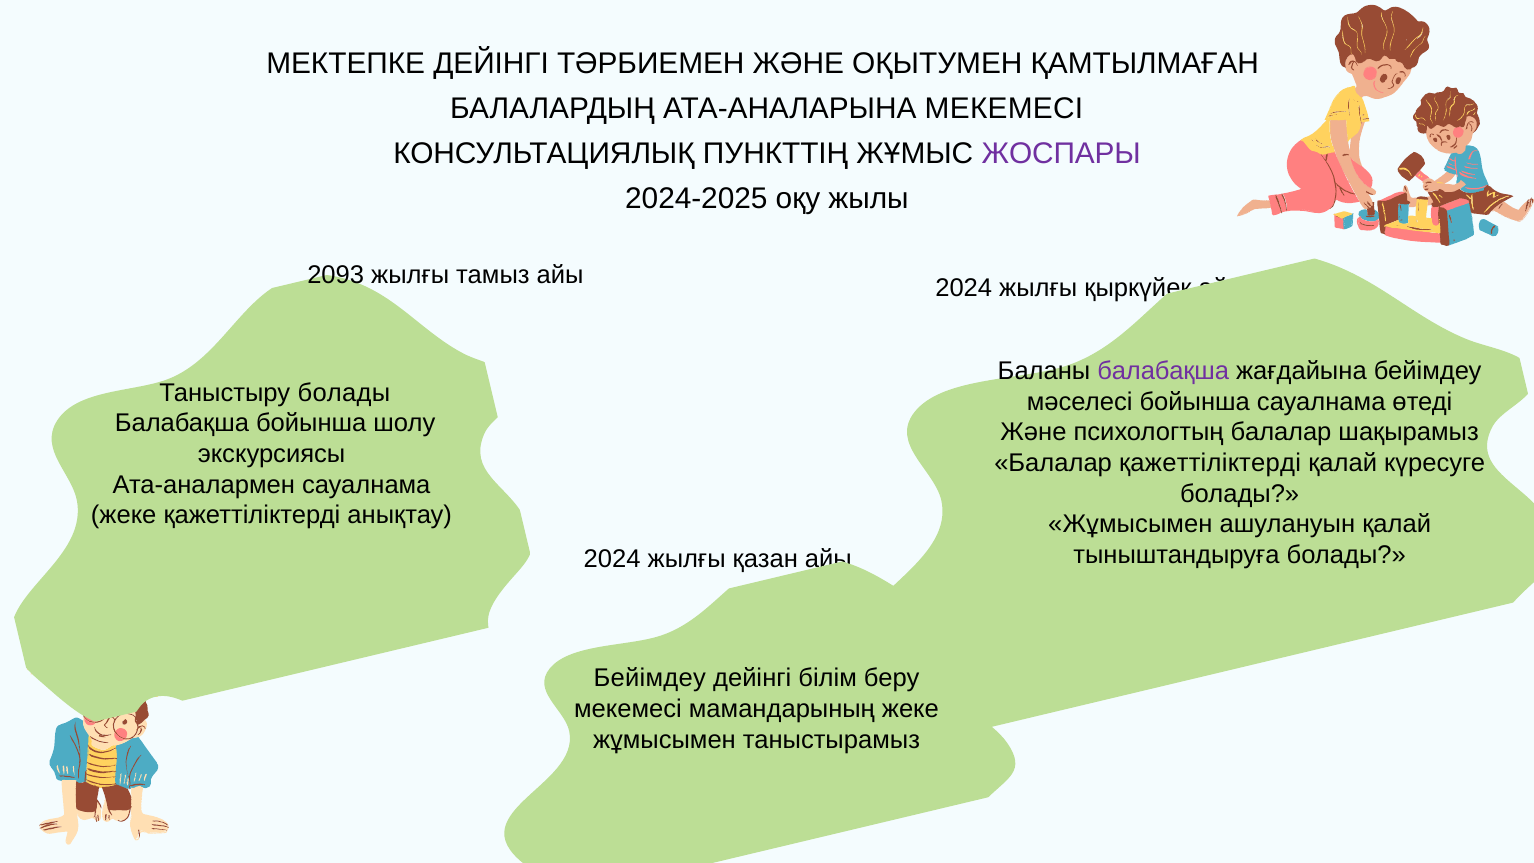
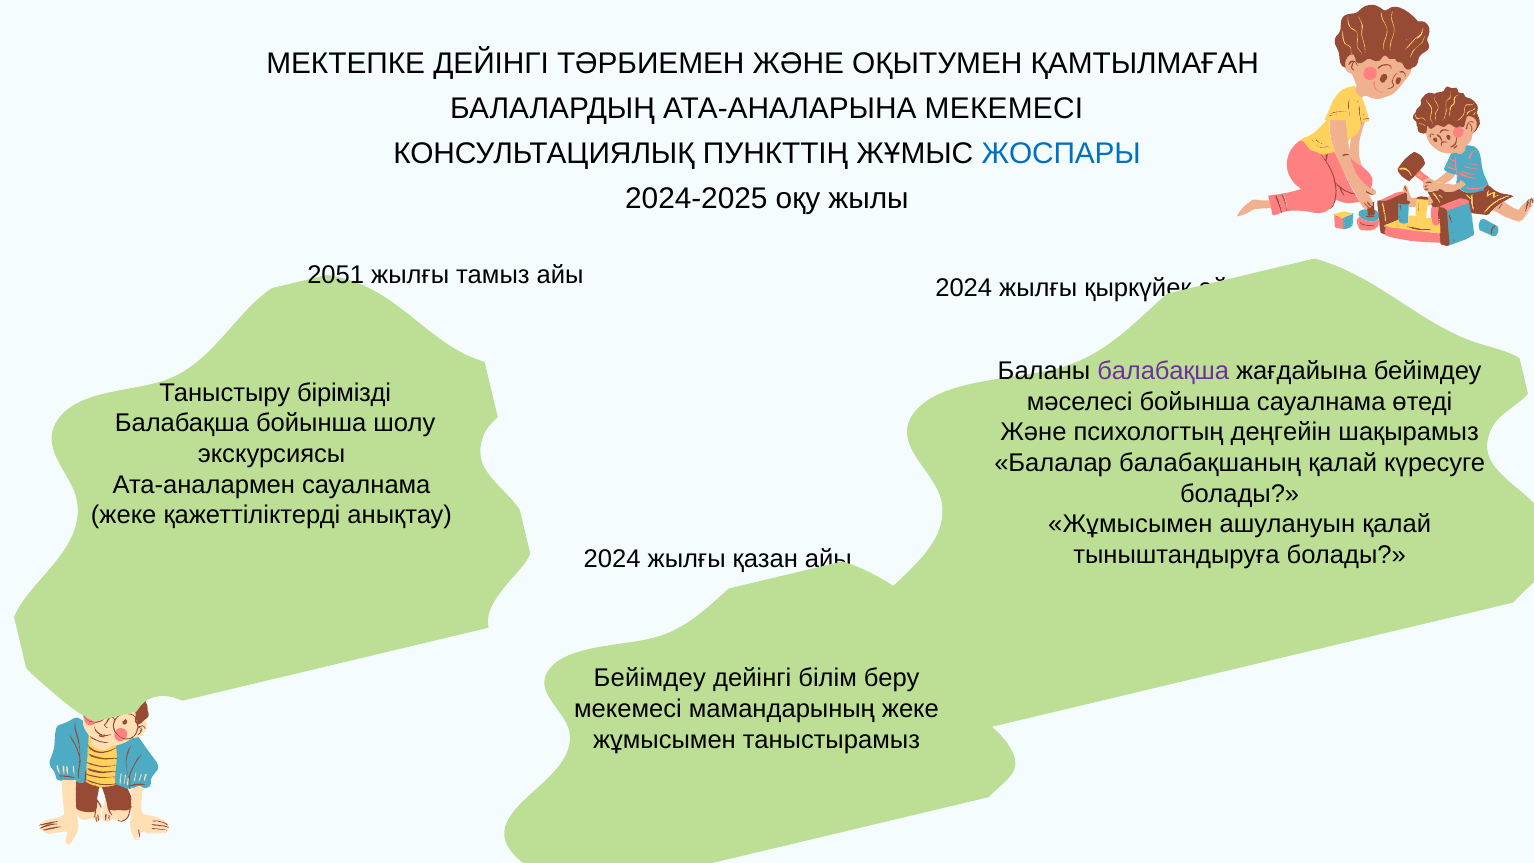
ЖОСПАРЫ colour: purple -> blue
2093: 2093 -> 2051
Таныстыру болады: болады -> бірімізді
психологтың балалар: балалар -> деңгейін
Балалар қажеттіліктерді: қажеттіліктерді -> балабақшаның
